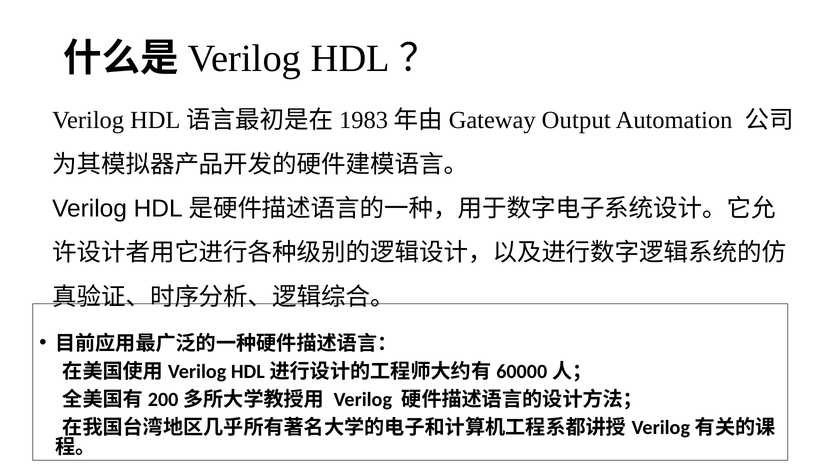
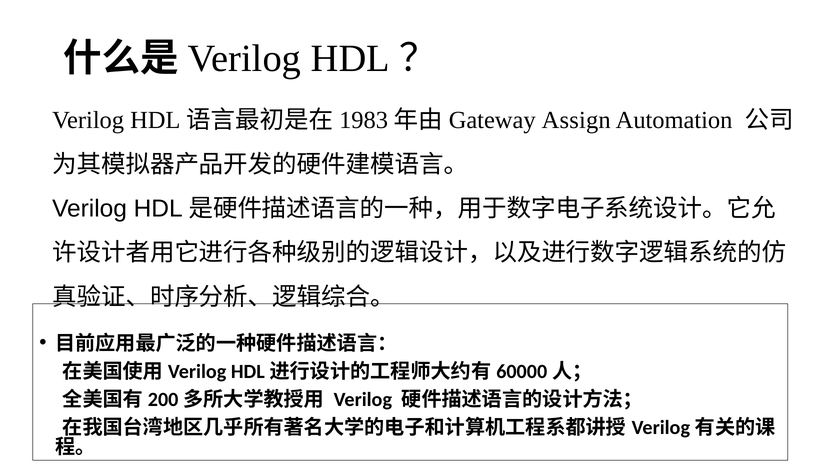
Output: Output -> Assign
